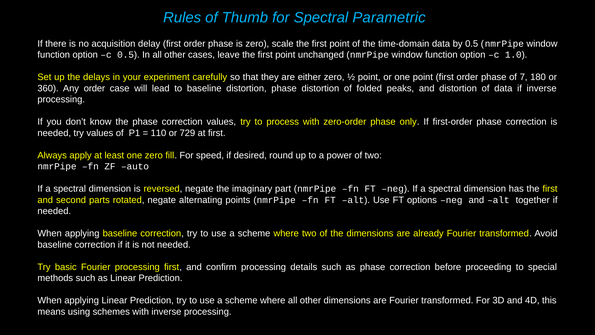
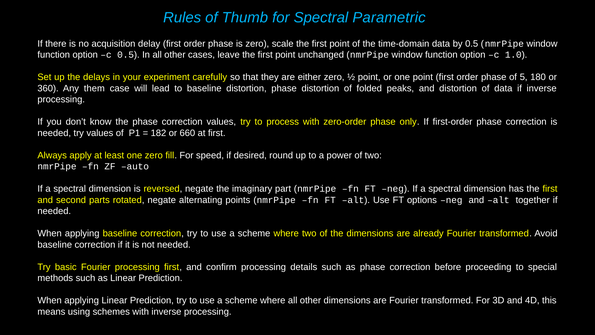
7: 7 -> 5
Any order: order -> them
110: 110 -> 182
729: 729 -> 660
